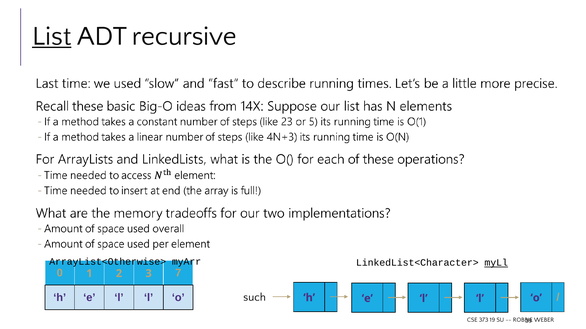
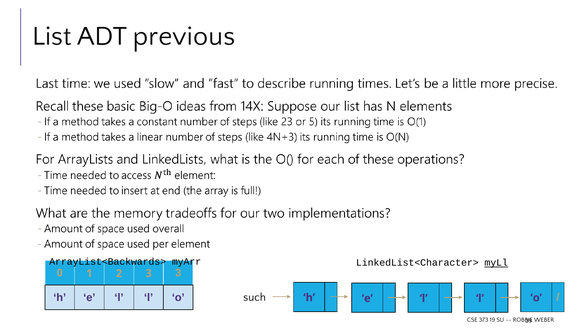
List underline: present -> none
recursive: recursive -> previous
ArrayList<Otherwise>: ArrayList<Otherwise> -> ArrayList<Backwards>
3 7: 7 -> 3
